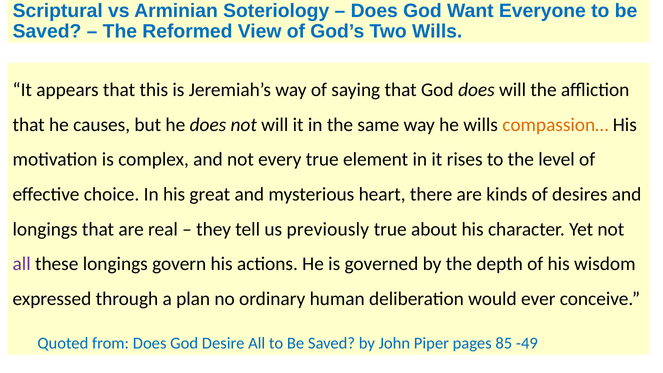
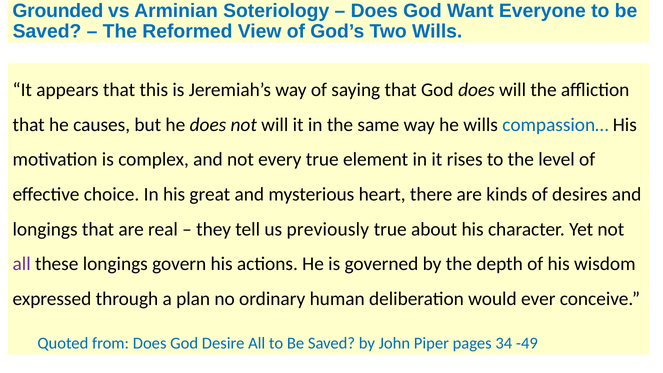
Scriptural: Scriptural -> Grounded
compassion… colour: orange -> blue
85: 85 -> 34
